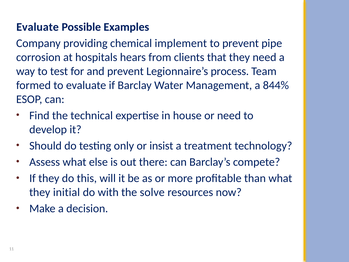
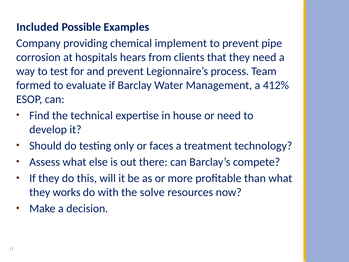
Evaluate at (38, 27): Evaluate -> Included
844%: 844% -> 412%
insist: insist -> faces
initial: initial -> works
